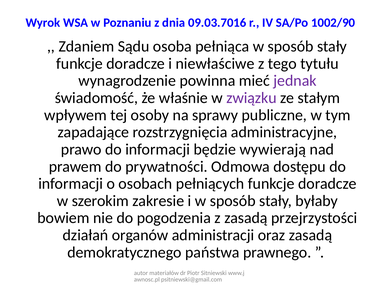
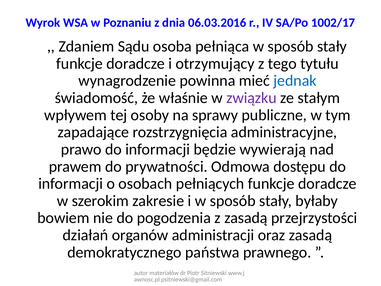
09.03.7016: 09.03.7016 -> 06.03.2016
1002/90: 1002/90 -> 1002/17
niewłaściwe: niewłaściwe -> otrzymujący
jednak colour: purple -> blue
